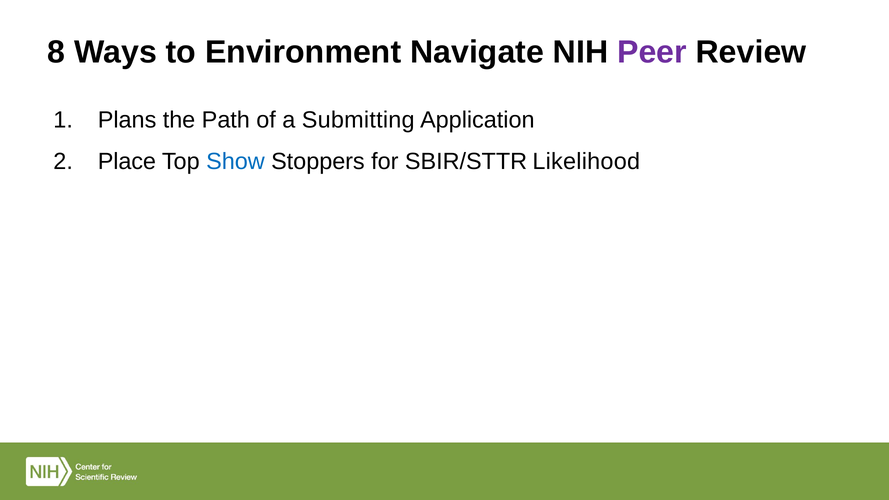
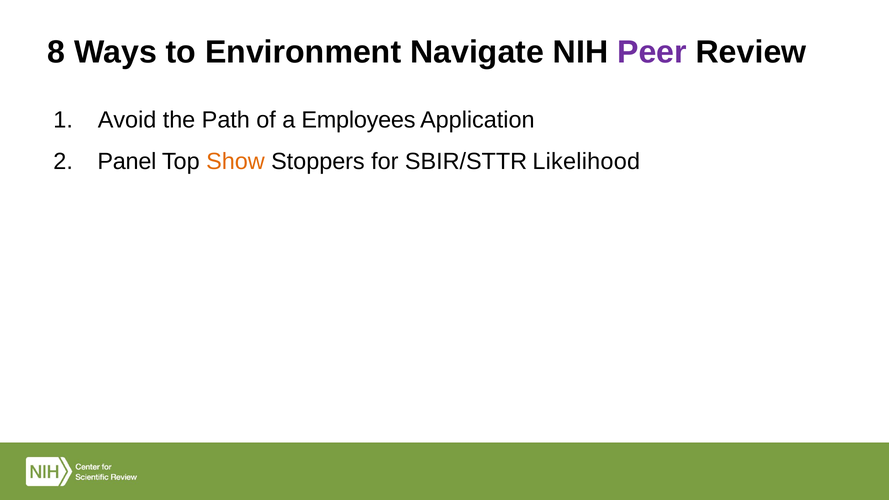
Plans: Plans -> Avoid
Submitting: Submitting -> Employees
Place: Place -> Panel
Show colour: blue -> orange
